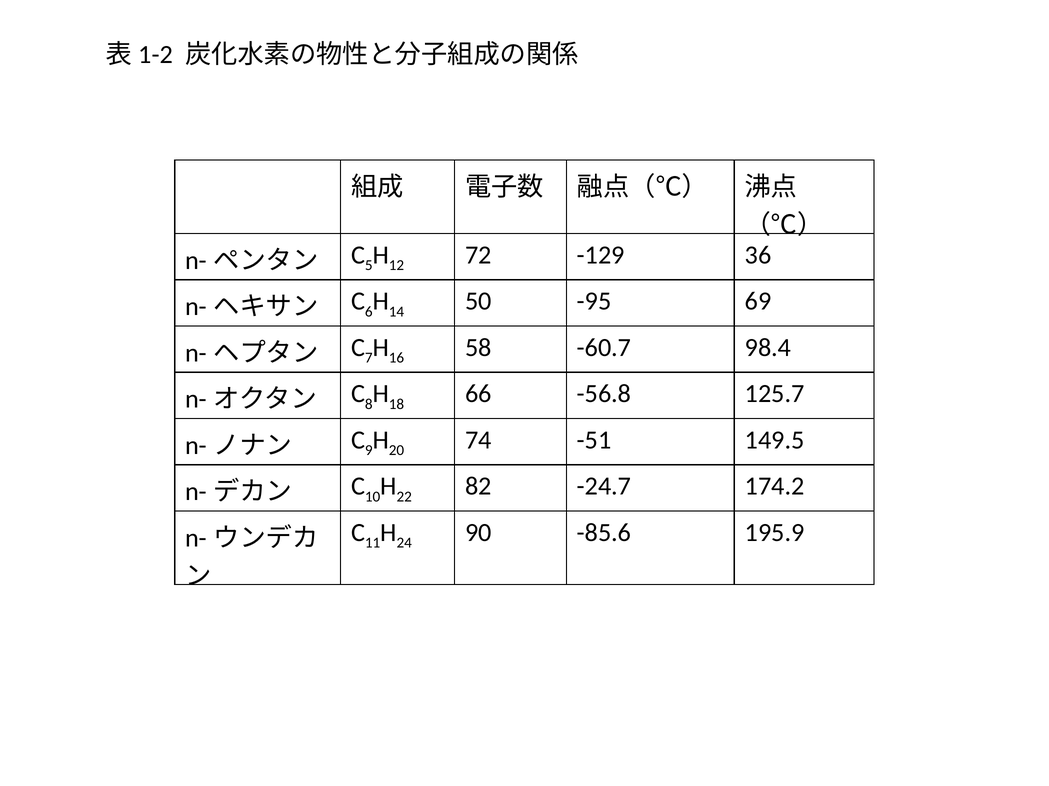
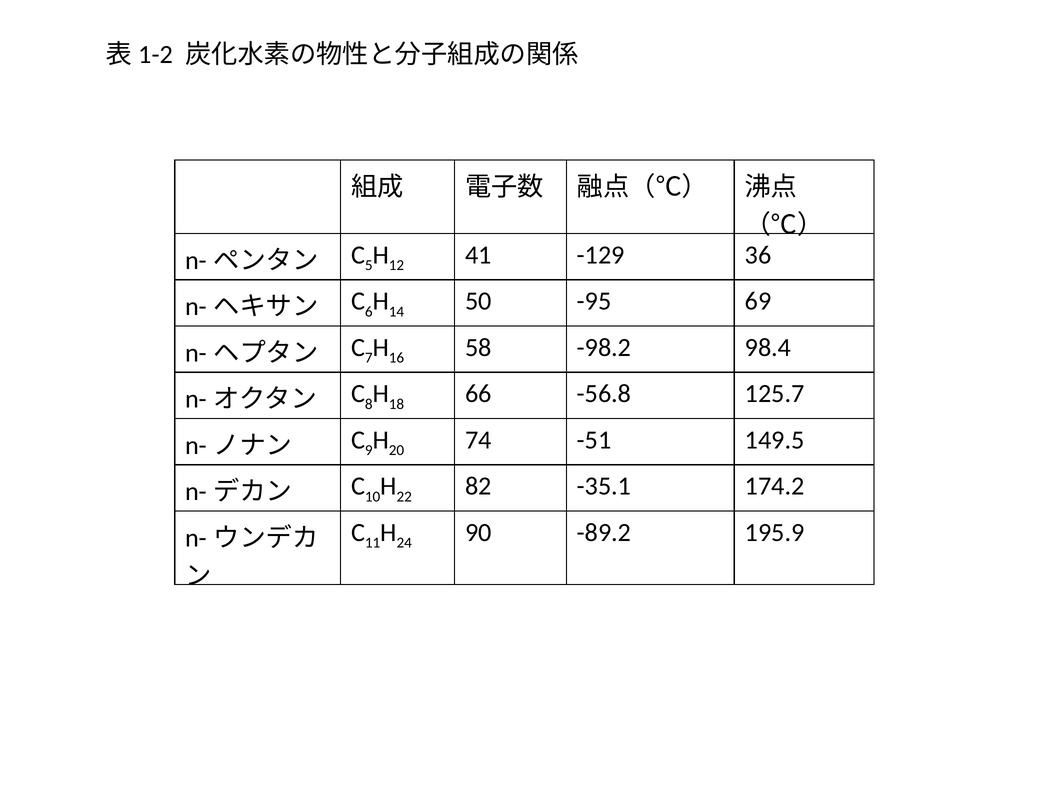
72: 72 -> 41
-60.7: -60.7 -> -98.2
-24.7: -24.7 -> -35.1
-85.6: -85.6 -> -89.2
